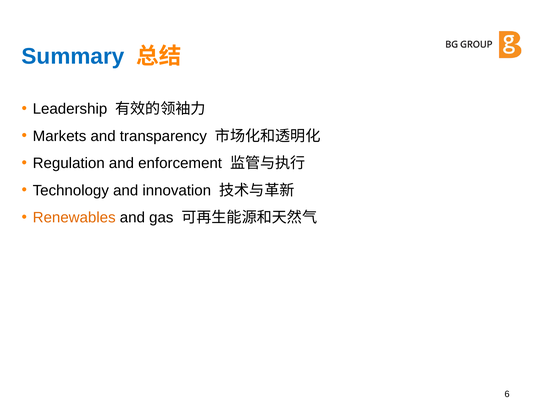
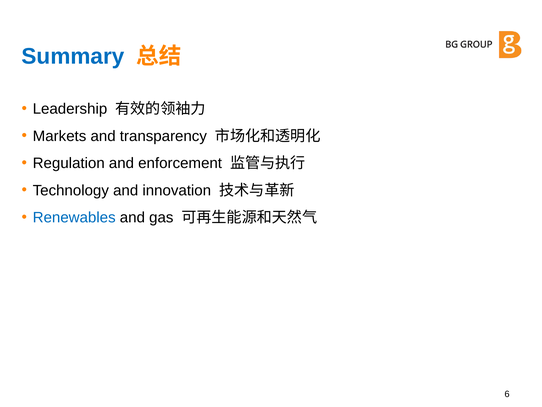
Renewables colour: orange -> blue
